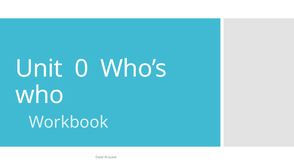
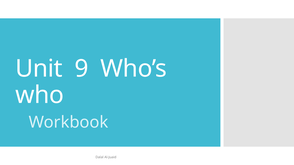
0: 0 -> 9
